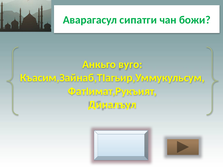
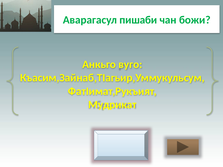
сипатги: сипатги -> пишаби
Диналъул: Диналъул -> Мудрикат
